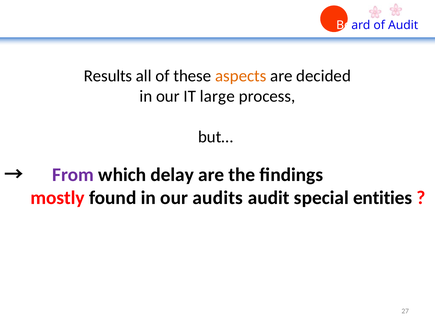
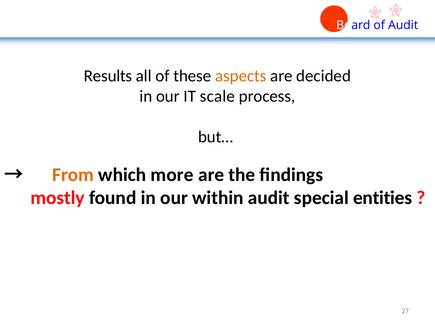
large: large -> scale
From colour: purple -> orange
delay: delay -> more
audits: audits -> within
